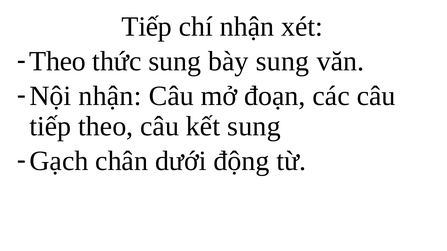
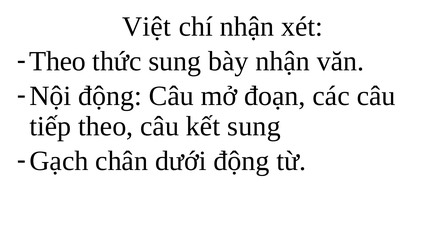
Tiếp at (147, 27): Tiếp -> Việt
bày sung: sung -> nhận
Nội nhận: nhận -> động
